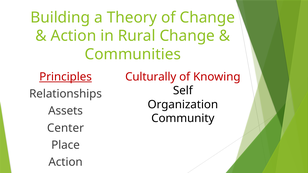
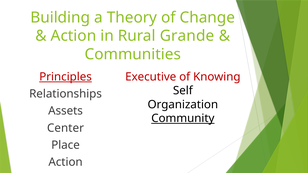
Rural Change: Change -> Grande
Culturally: Culturally -> Executive
Community underline: none -> present
